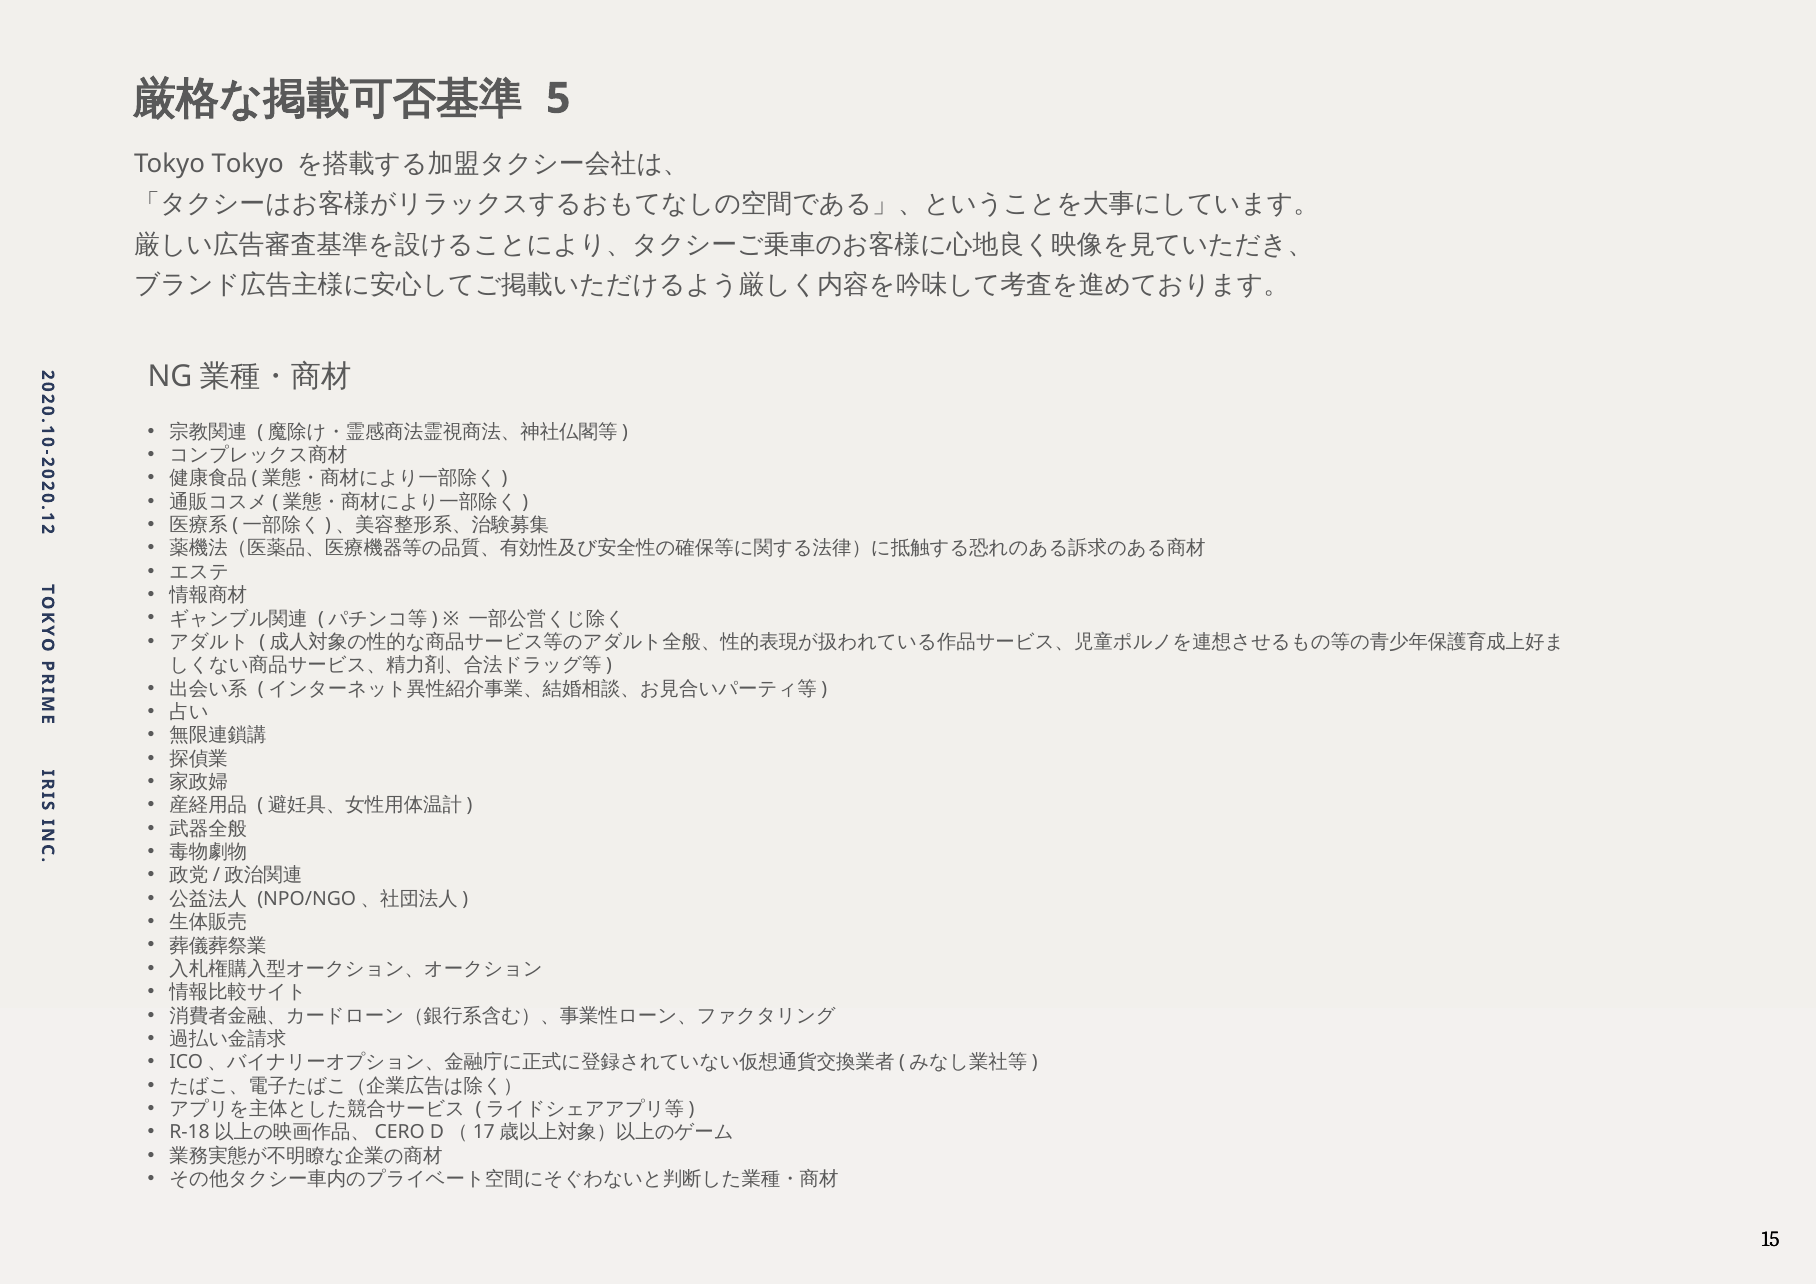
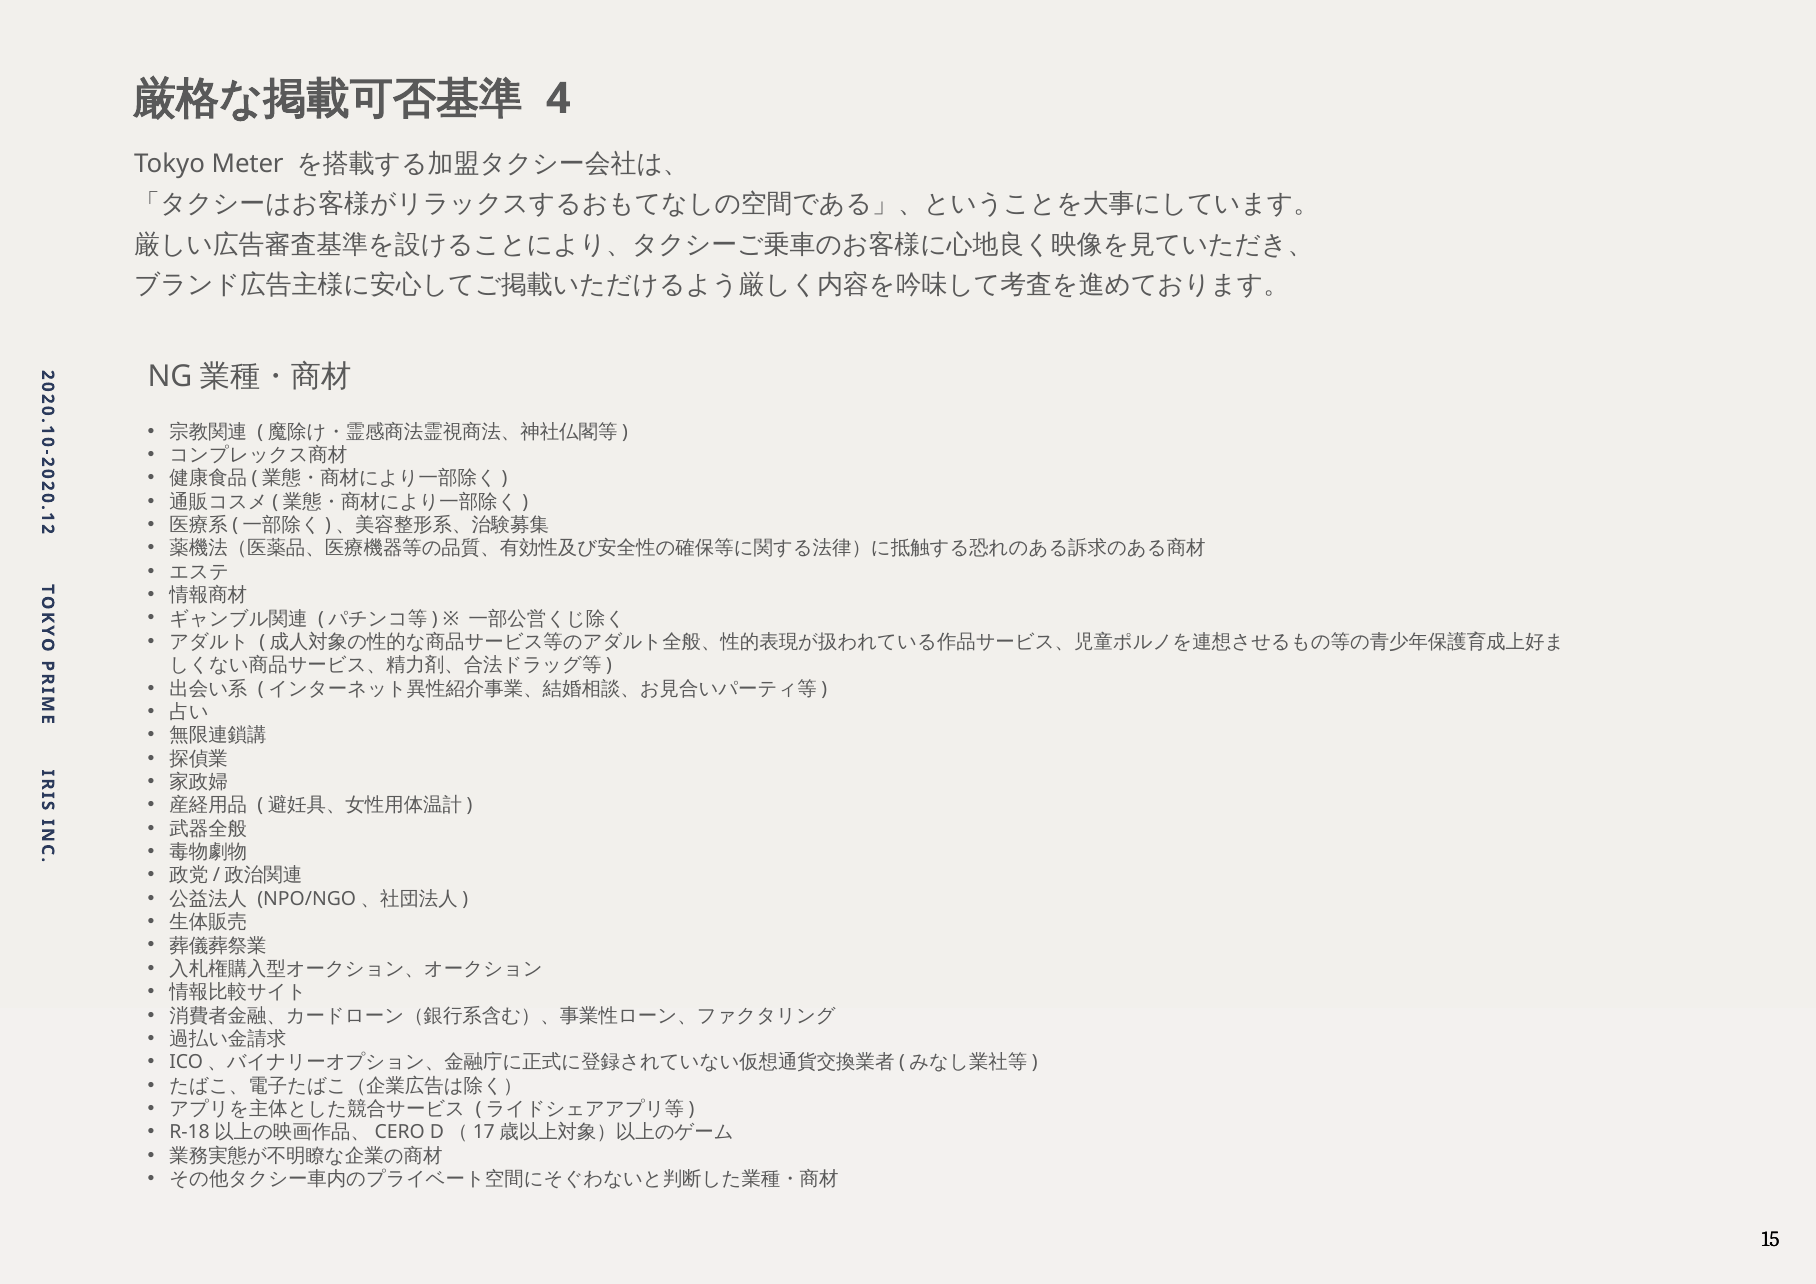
5: 5 -> 4
Tokyo Tokyo: Tokyo -> Meter
